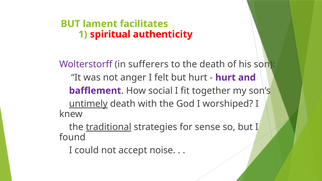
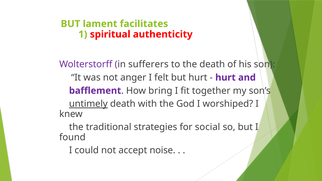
social: social -> bring
traditional underline: present -> none
sense: sense -> social
